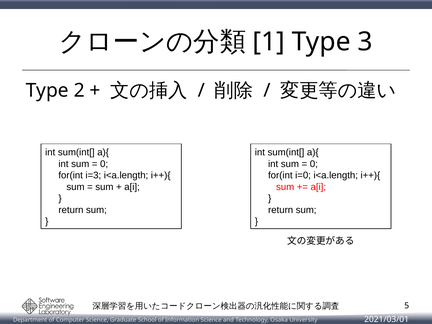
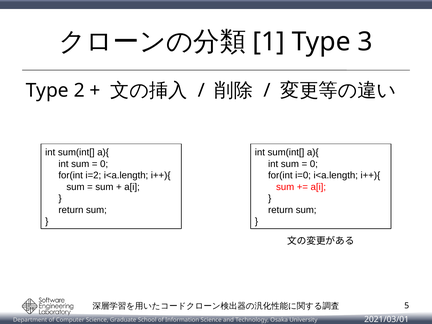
i=3: i=3 -> i=2
